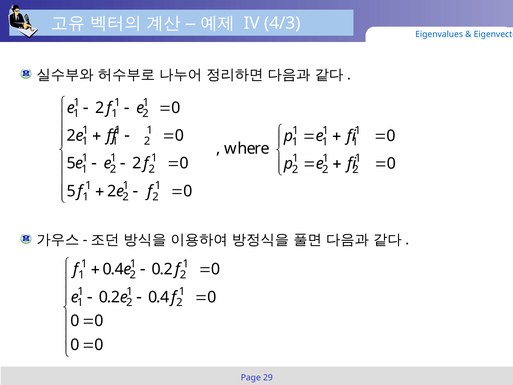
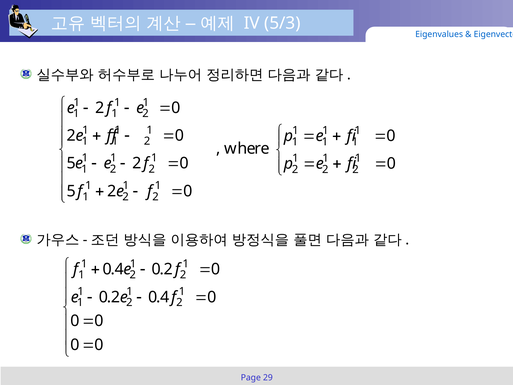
4/3: 4/3 -> 5/3
